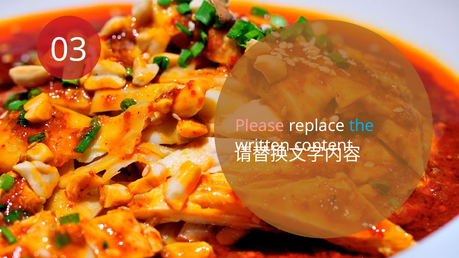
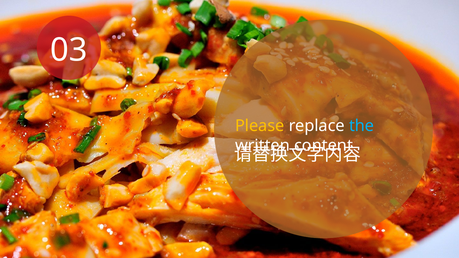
Please colour: pink -> yellow
